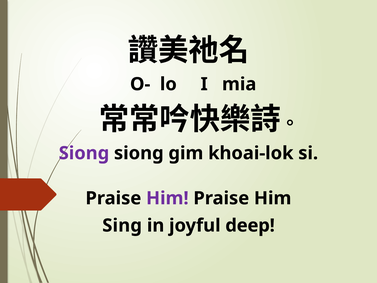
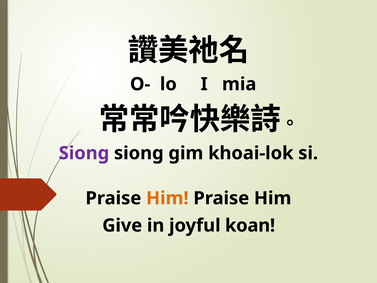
Him at (167, 198) colour: purple -> orange
Sing: Sing -> Give
deep: deep -> koan
